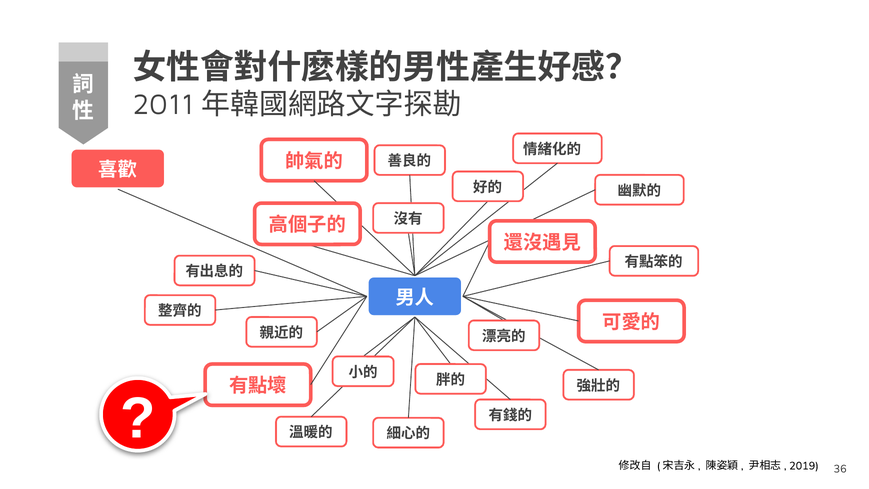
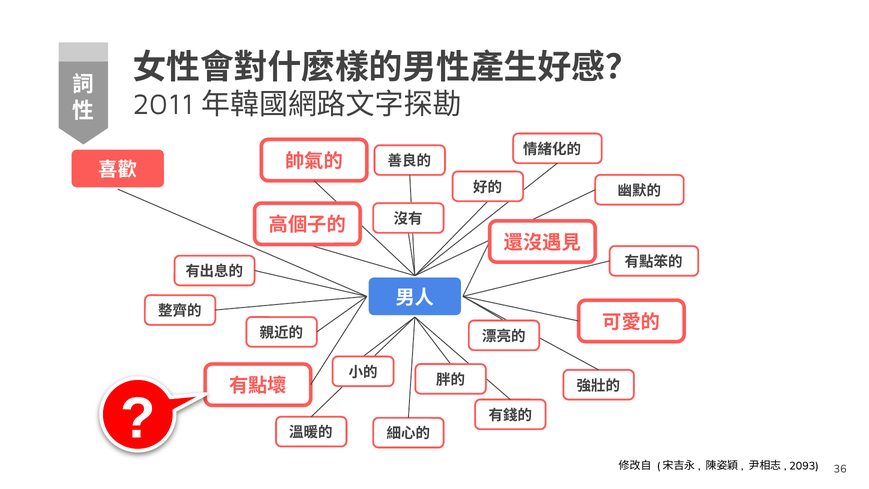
2019: 2019 -> 2093
